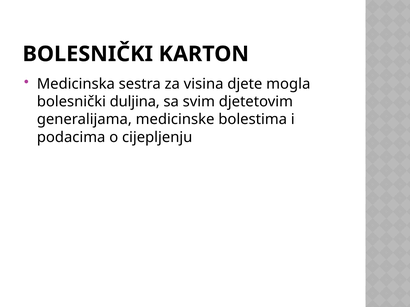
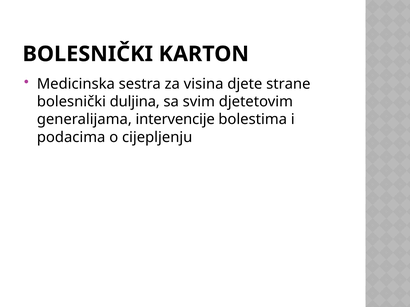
mogla: mogla -> strane
medicinske: medicinske -> intervencije
